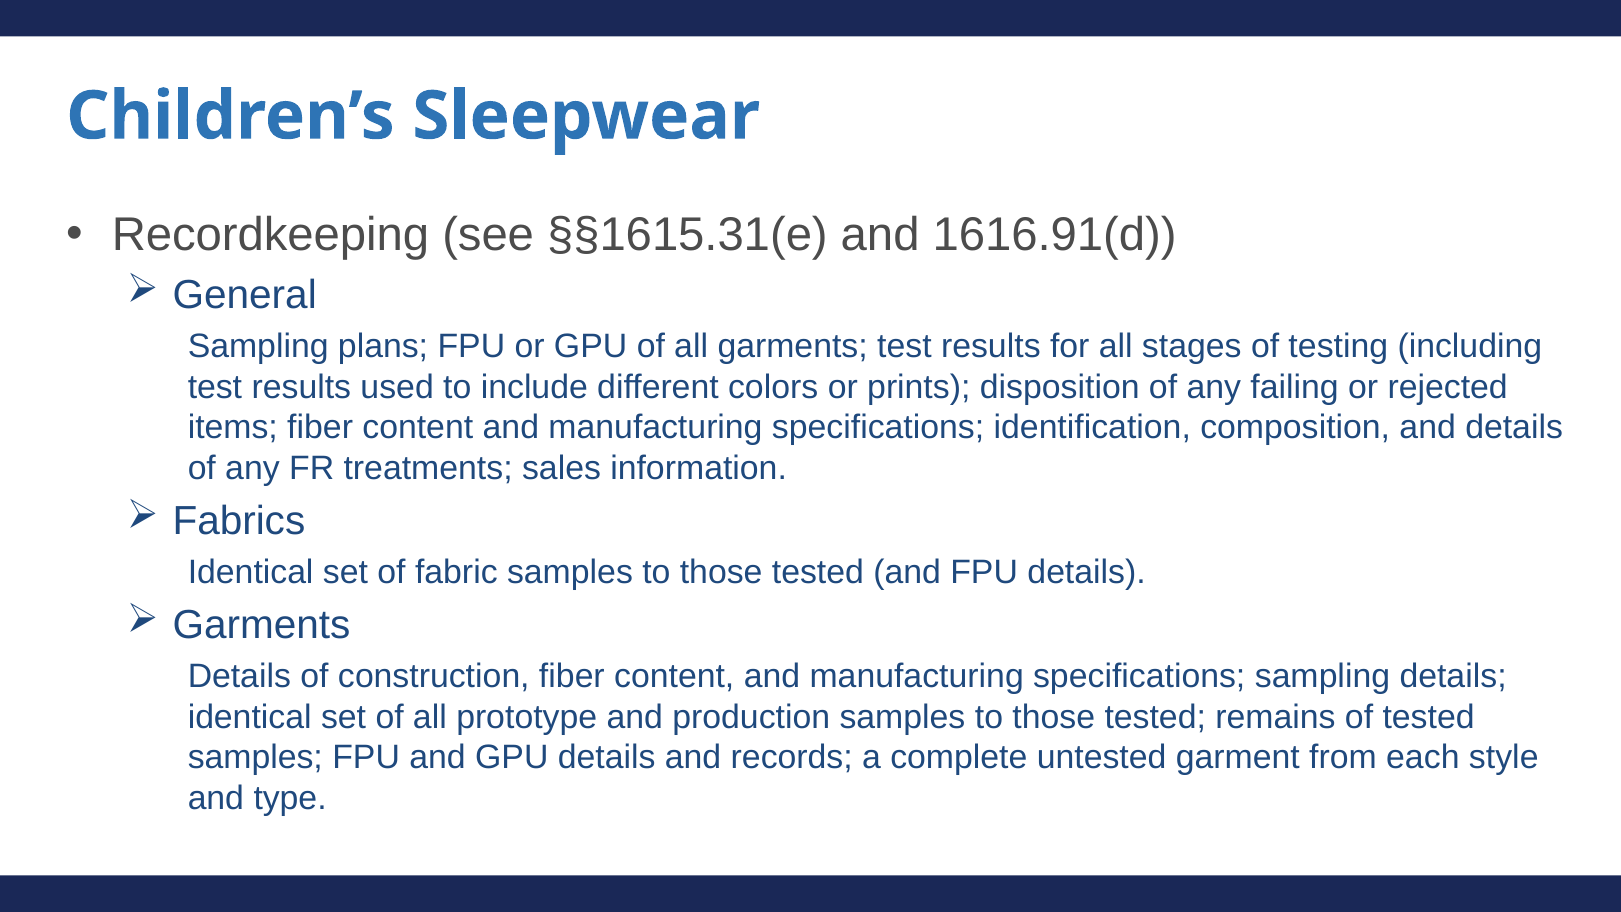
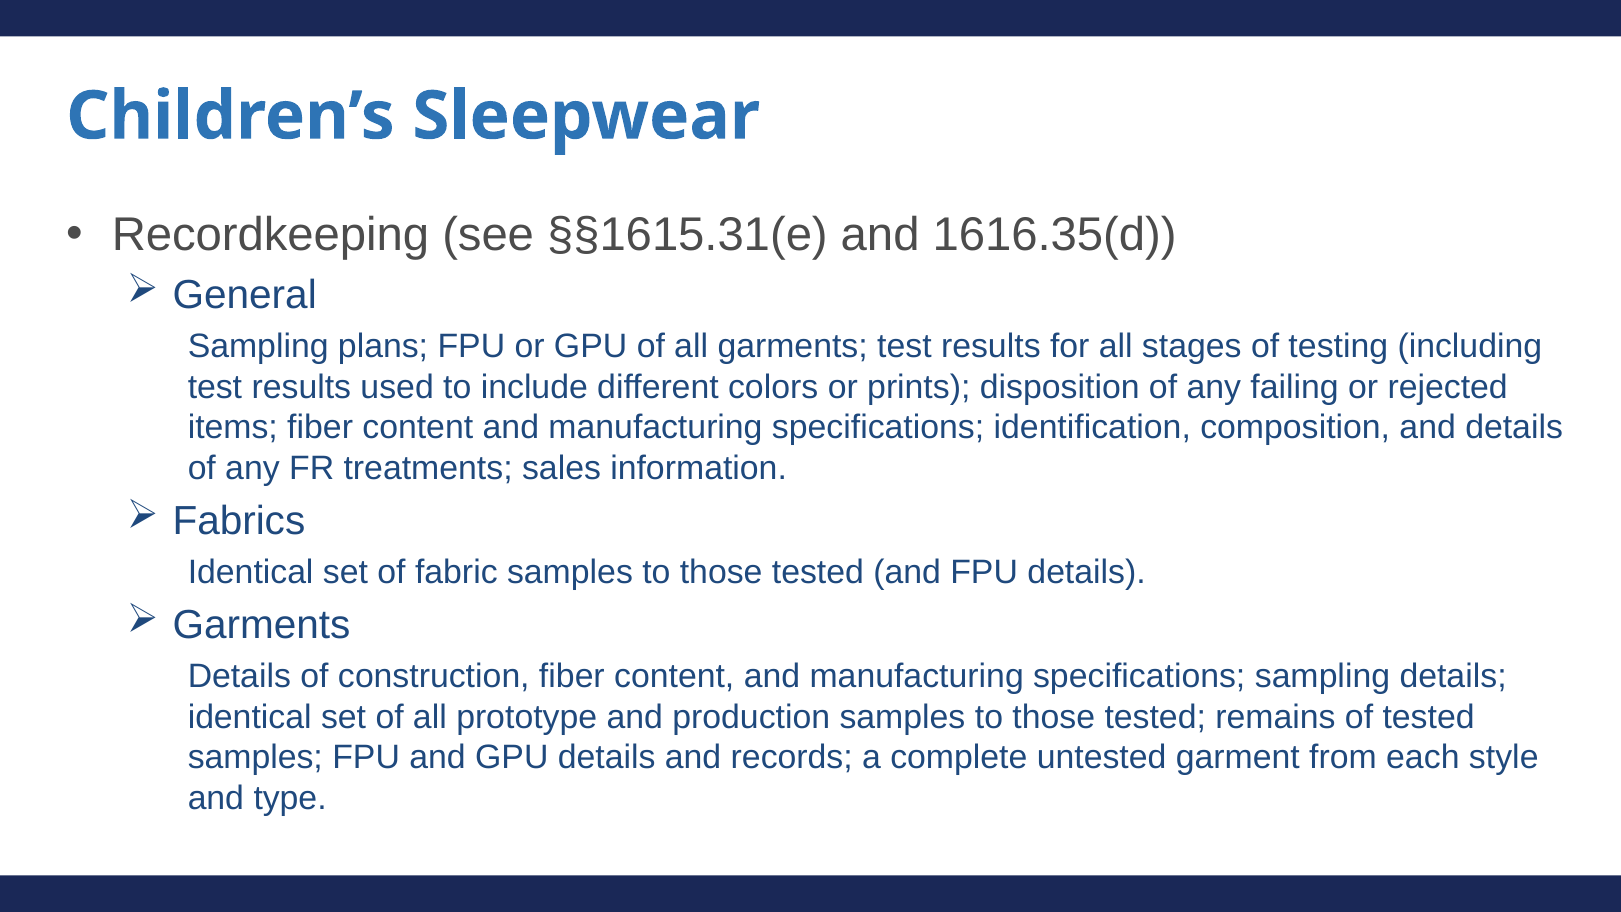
1616.91(d: 1616.91(d -> 1616.35(d
